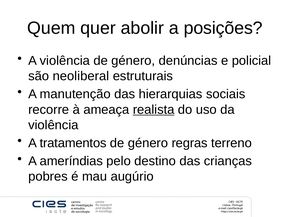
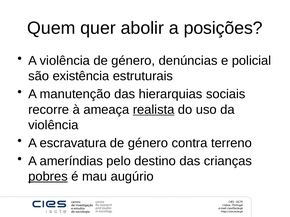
neoliberal: neoliberal -> existência
tratamentos: tratamentos -> escravatura
regras: regras -> contra
pobres underline: none -> present
